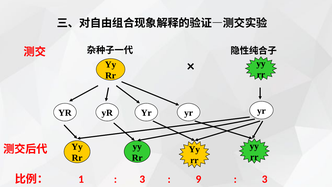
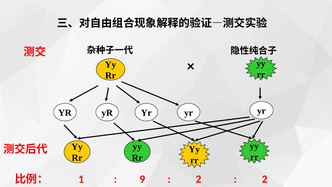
3 at (142, 179): 3 -> 9
9 at (198, 179): 9 -> 2
3 at (265, 179): 3 -> 2
